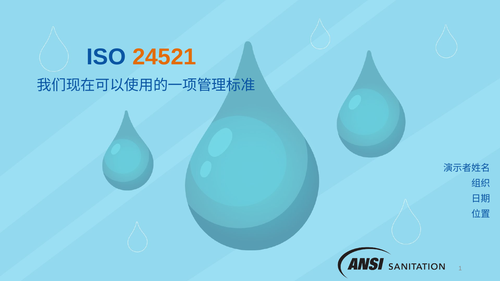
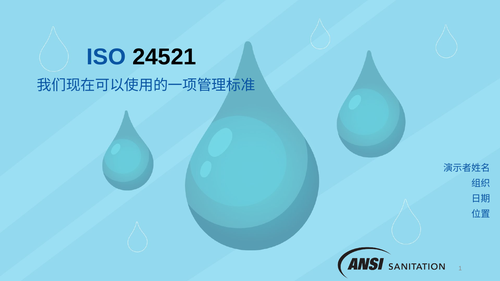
24521 colour: orange -> black
